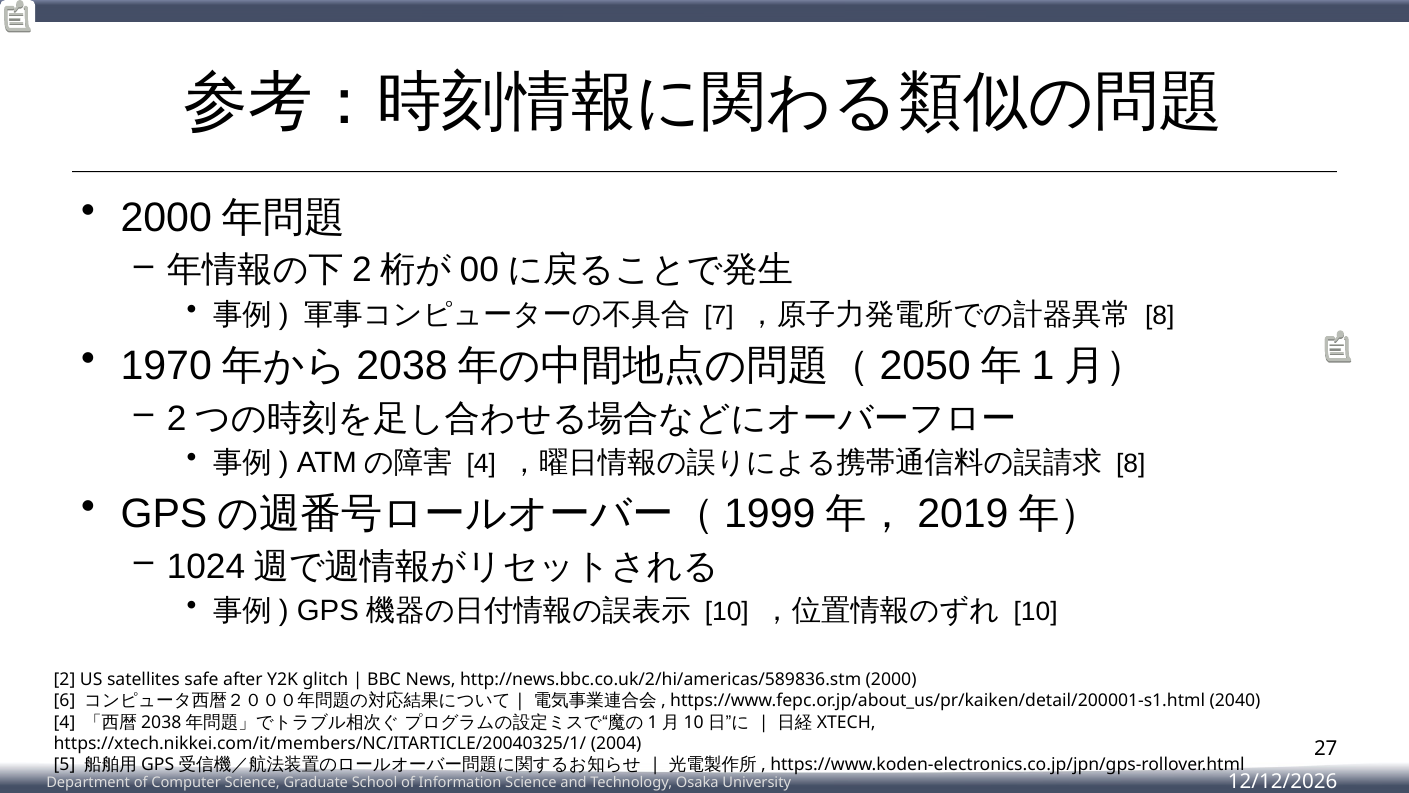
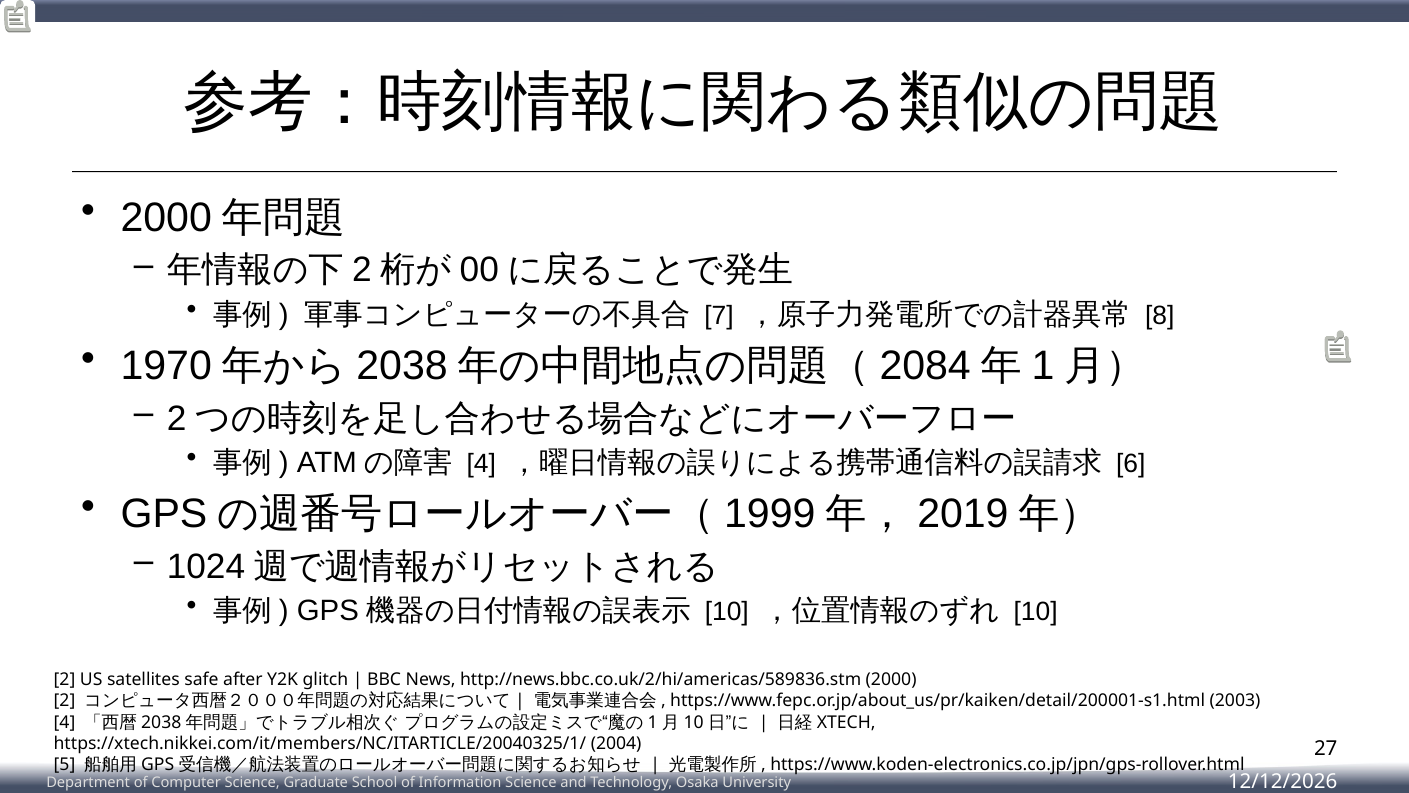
2050: 2050 -> 2084
8 at (1131, 463): 8 -> 6
6 at (65, 701): 6 -> 2
2040: 2040 -> 2003
